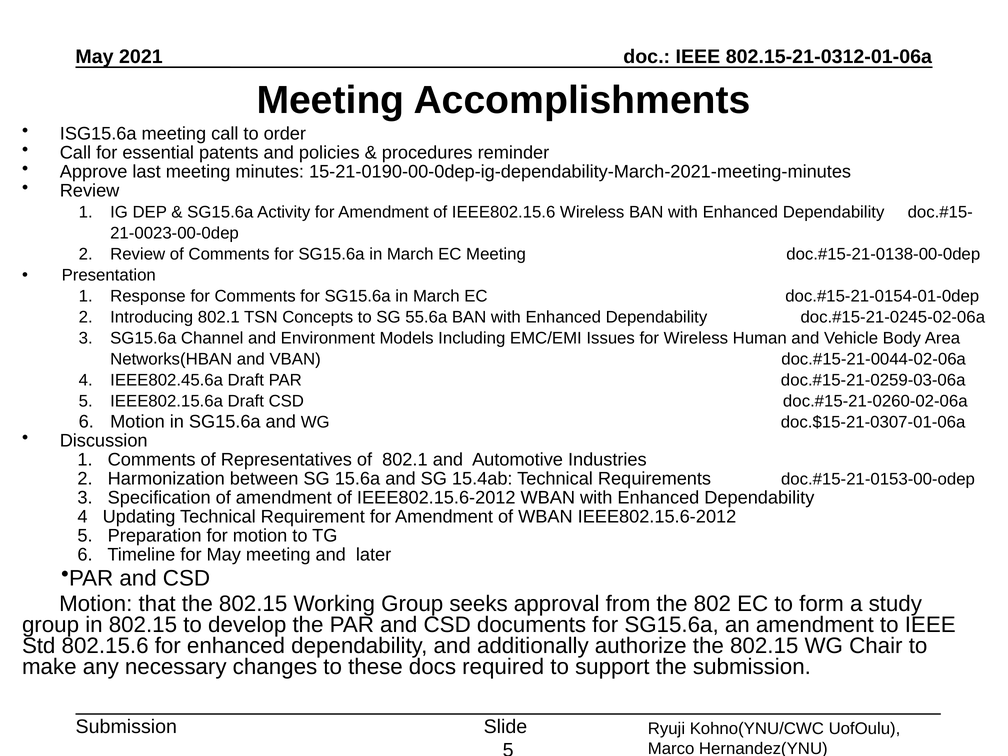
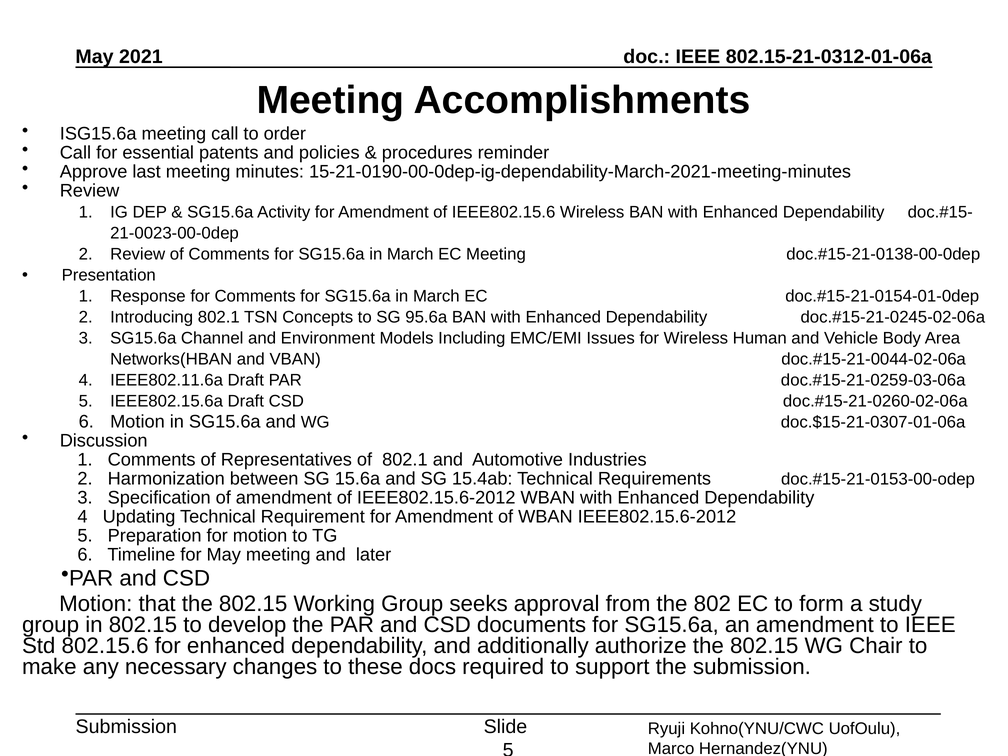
55.6a: 55.6a -> 95.6a
IEEE802.45.6a: IEEE802.45.6a -> IEEE802.11.6a
